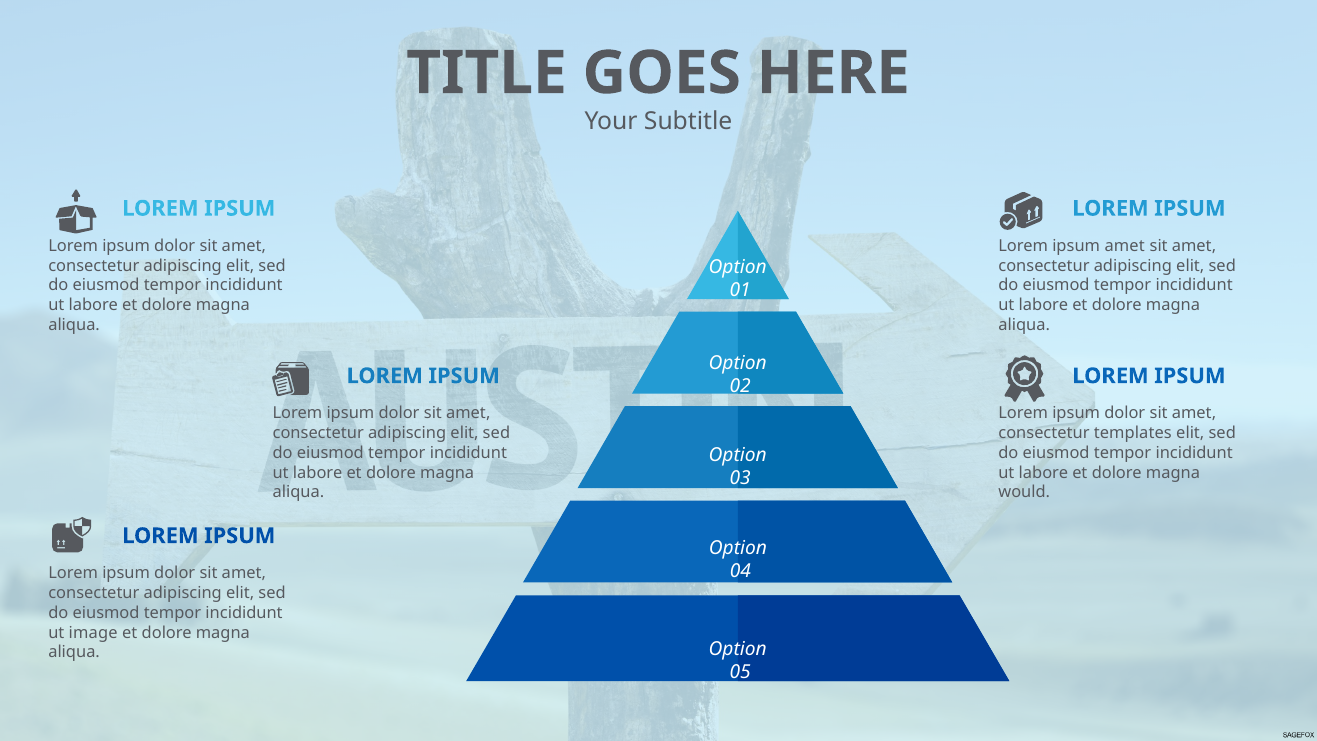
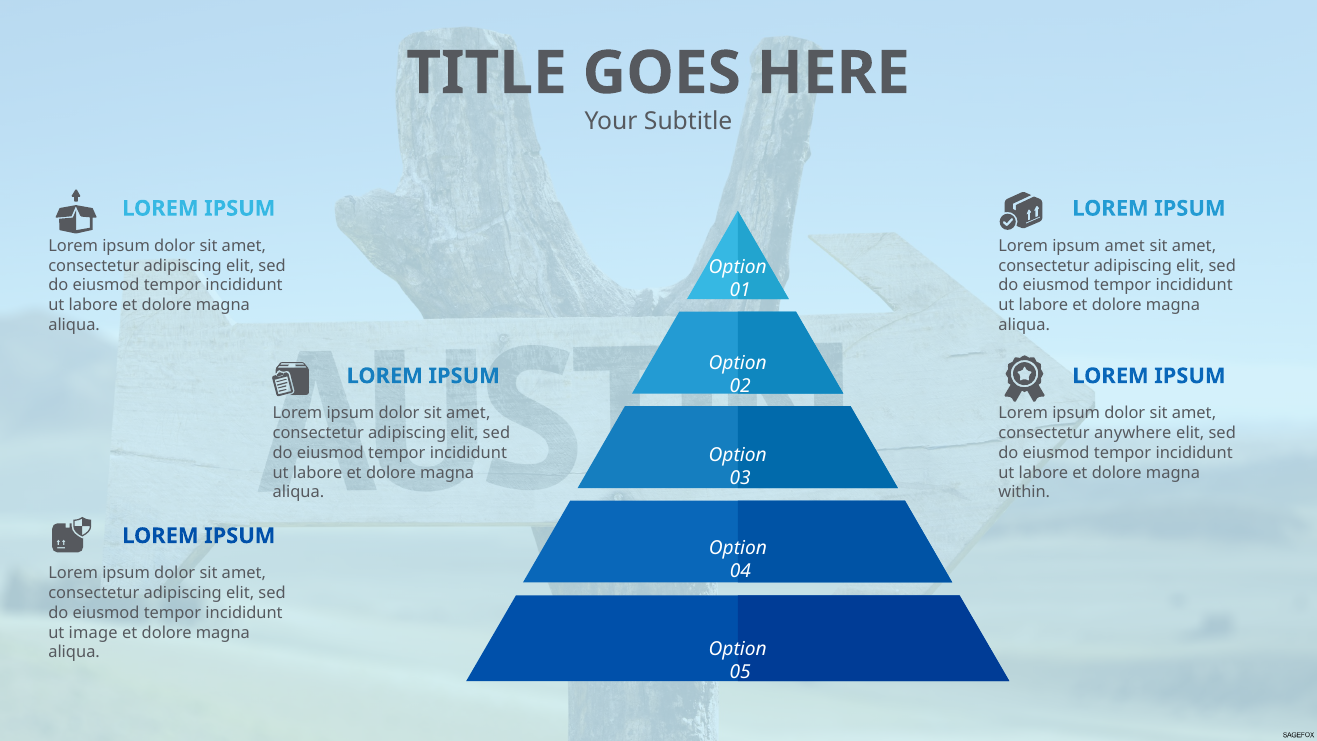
templates: templates -> anywhere
would: would -> within
